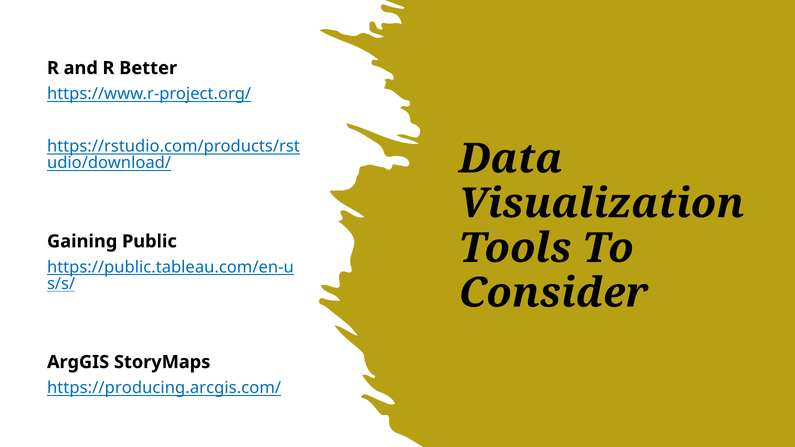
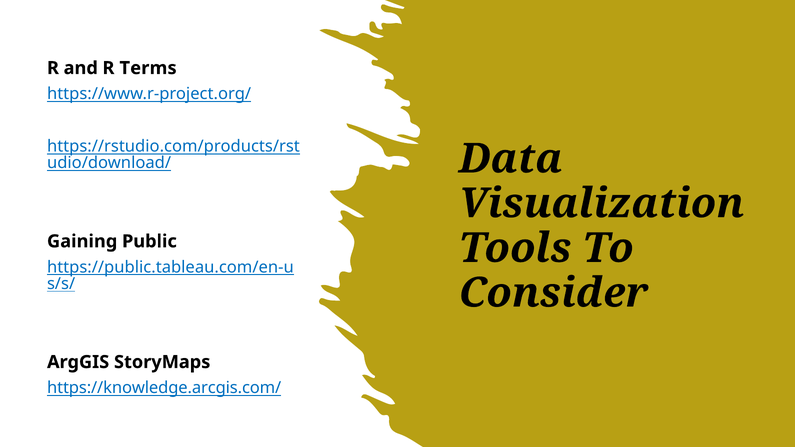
Better: Better -> Terms
https://producing.arcgis.com/: https://producing.arcgis.com/ -> https://knowledge.arcgis.com/
